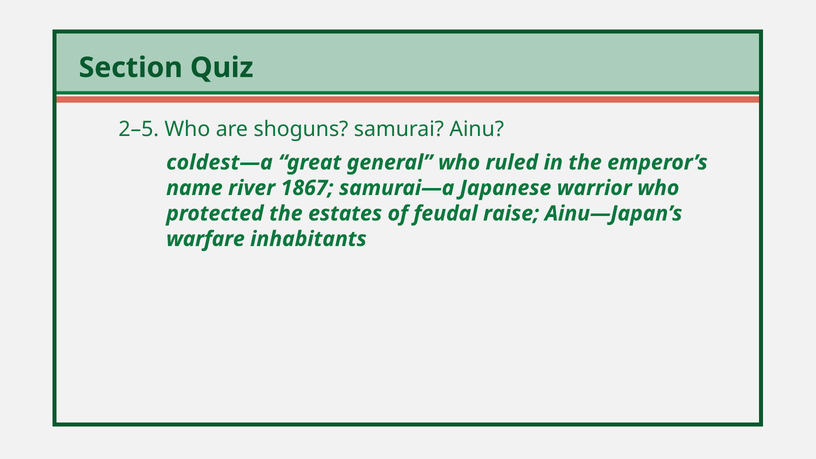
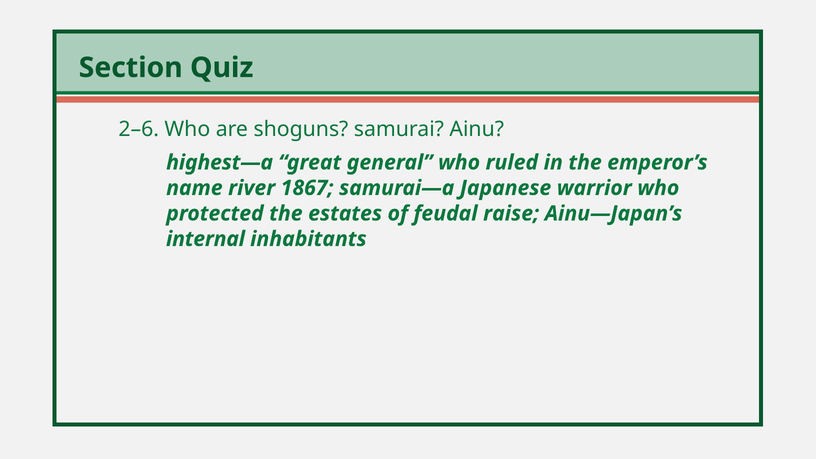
2–5: 2–5 -> 2–6
coldest—a: coldest—a -> highest—a
warfare: warfare -> internal
